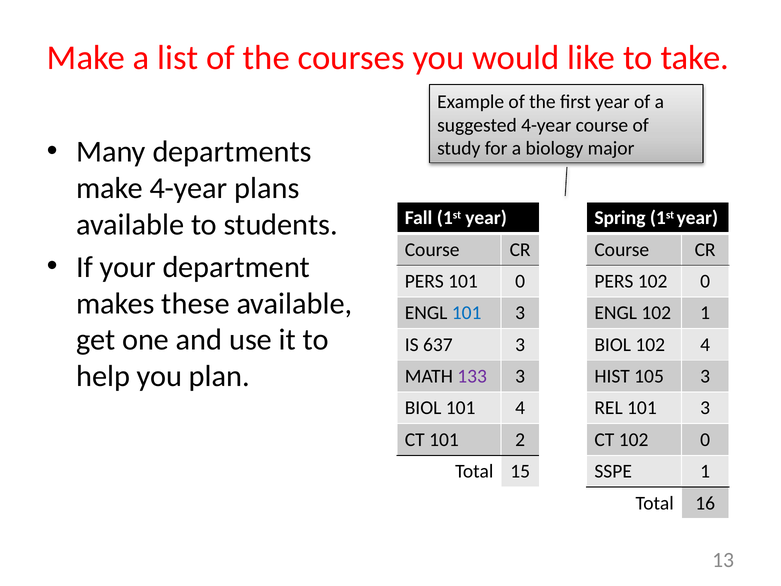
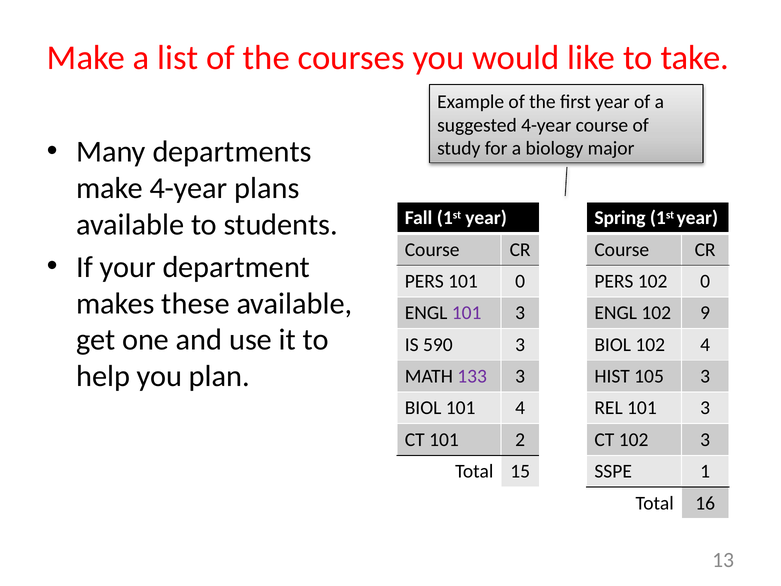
101 at (467, 313) colour: blue -> purple
102 1: 1 -> 9
637: 637 -> 590
CT 102 0: 0 -> 3
